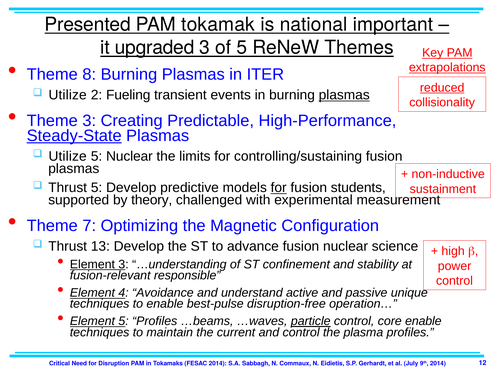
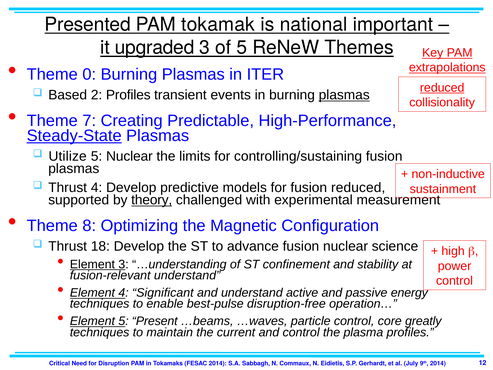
8: 8 -> 0
Utilize at (68, 95): Utilize -> Based
2 Fueling: Fueling -> Profiles
Theme 3: 3 -> 7
Thrust 5: 5 -> 4
for at (279, 188) underline: present -> none
fusion students: students -> reduced
theory underline: none -> present
7: 7 -> 8
13: 13 -> 18
fusion-relevant responsible: responsible -> understand
Avoidance: Avoidance -> Significant
unique: unique -> energy
5 Profiles: Profiles -> Present
particle underline: present -> none
core enable: enable -> greatly
